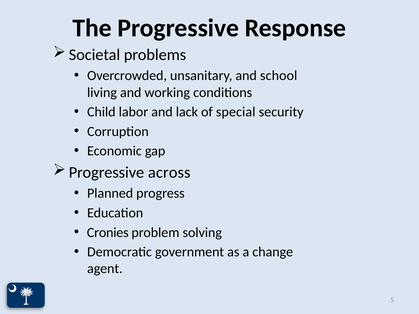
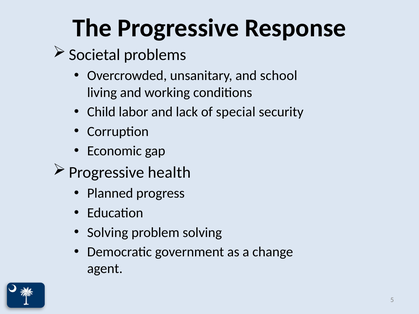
across: across -> health
Cronies at (108, 233): Cronies -> Solving
